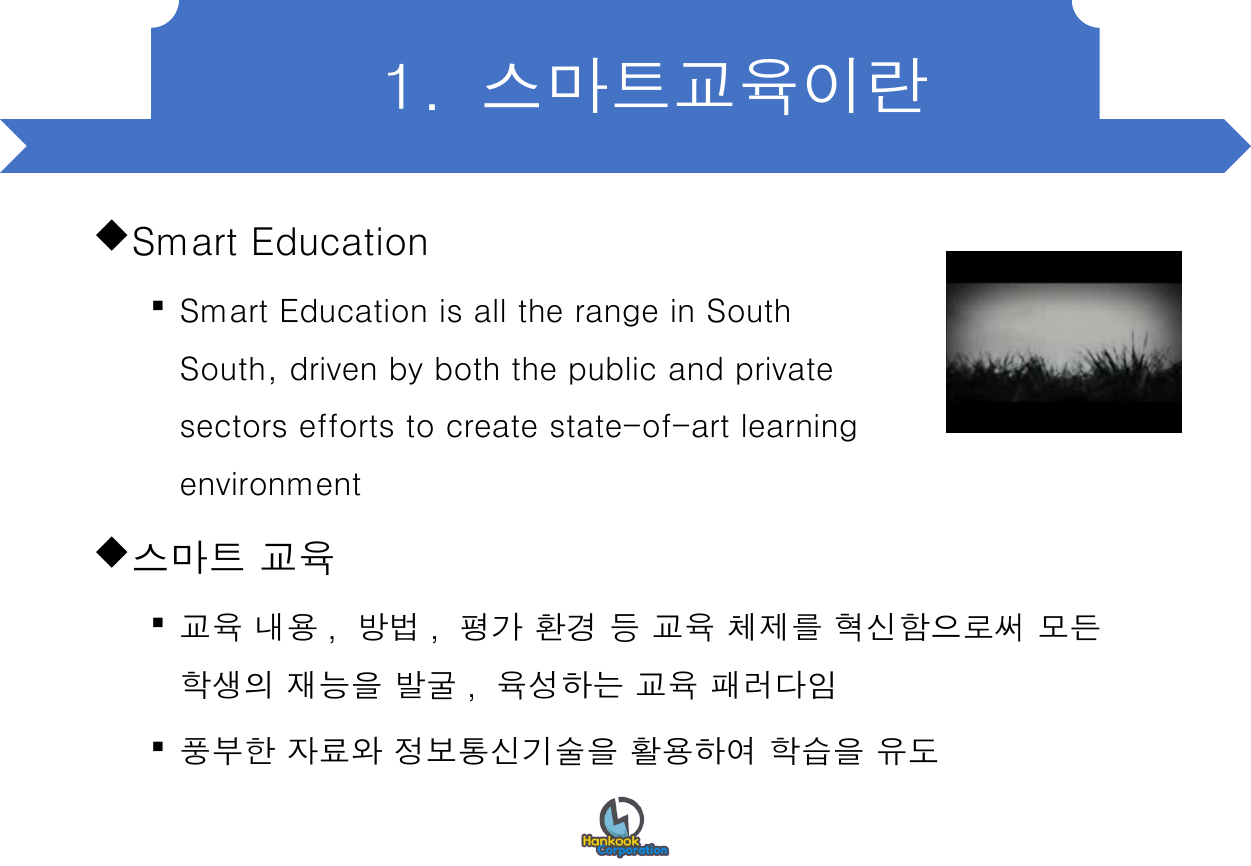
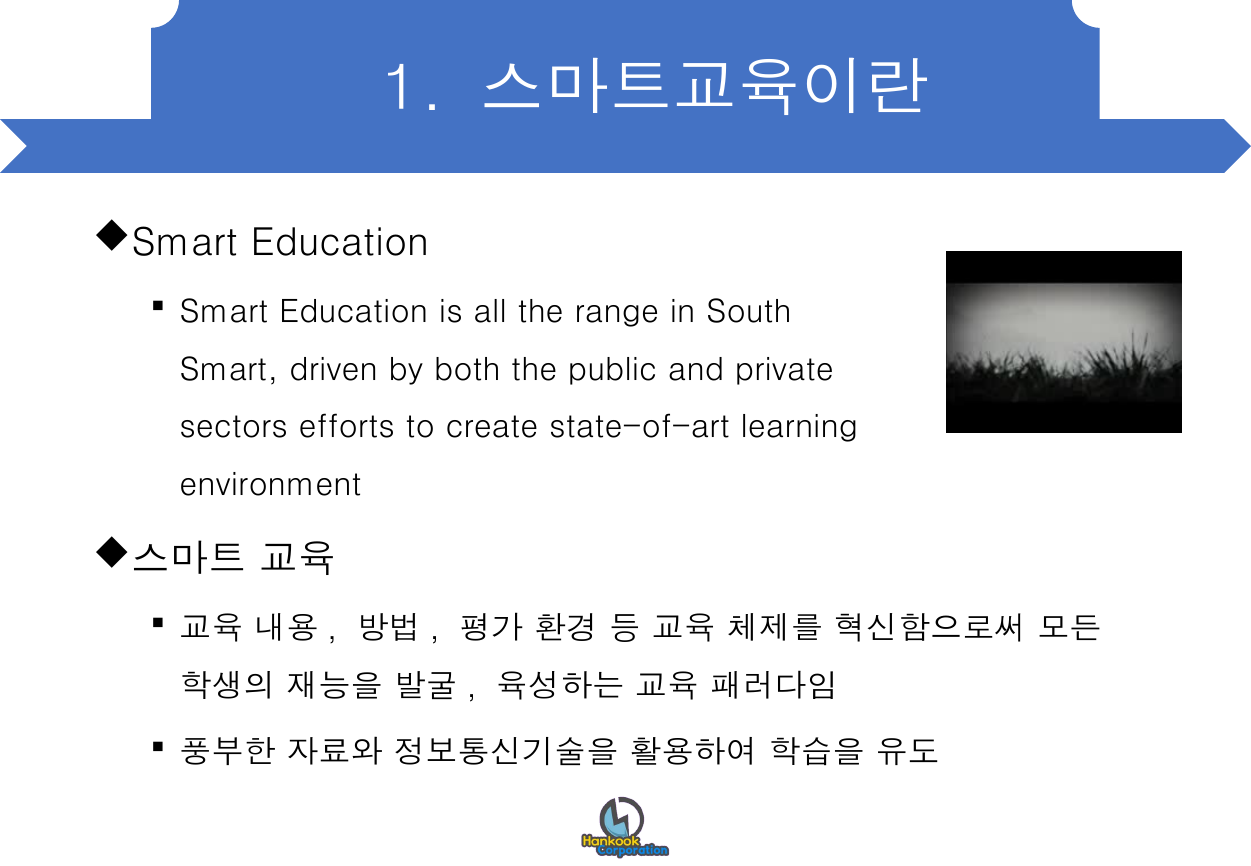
South at (229, 370): South -> Smart
